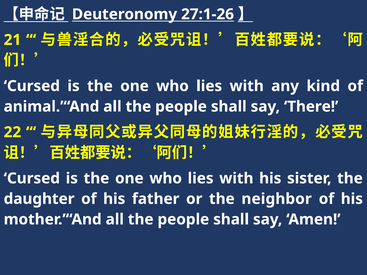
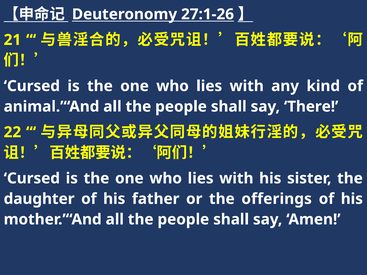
neighbor: neighbor -> offerings
